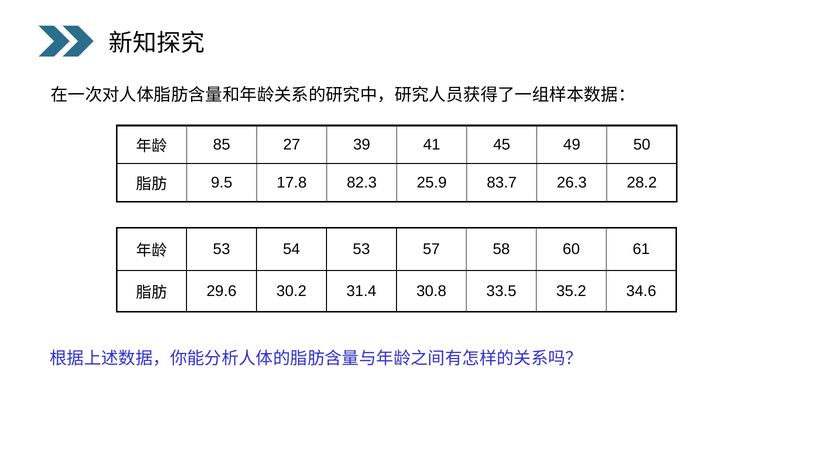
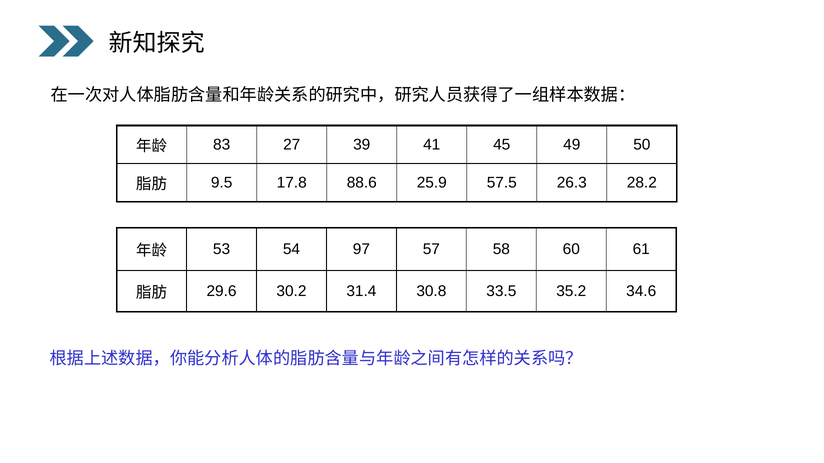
85: 85 -> 83
82.3: 82.3 -> 88.6
83.7: 83.7 -> 57.5
54 53: 53 -> 97
